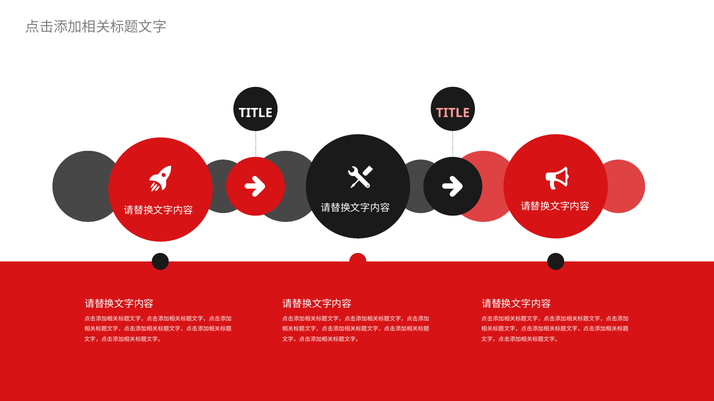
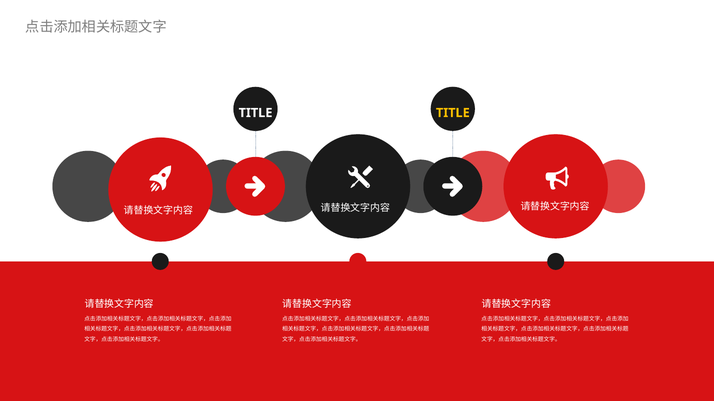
TITLE at (453, 113) colour: pink -> yellow
